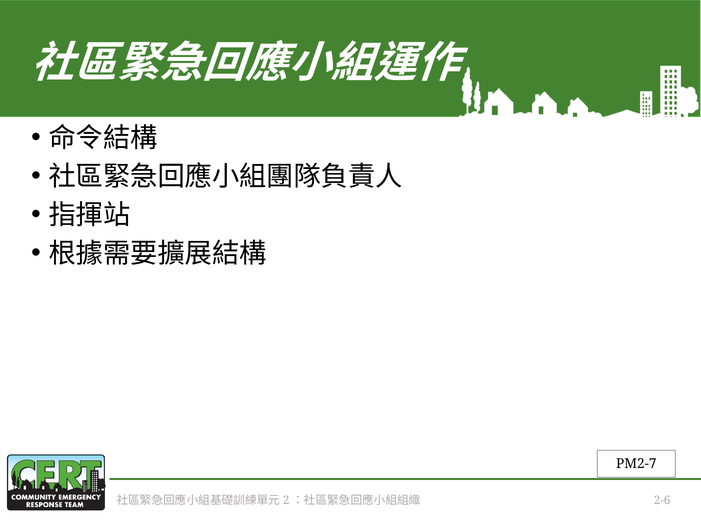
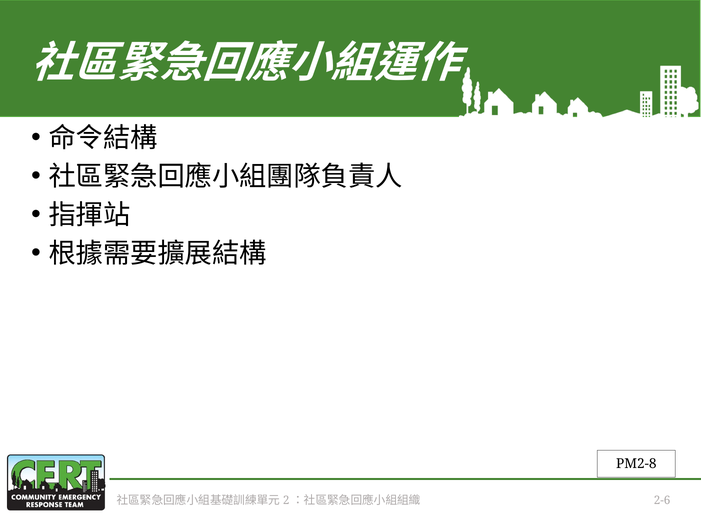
PM2-7: PM2-7 -> PM2-8
